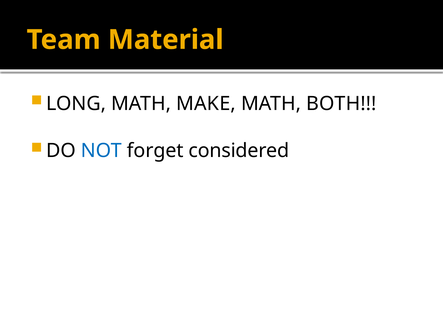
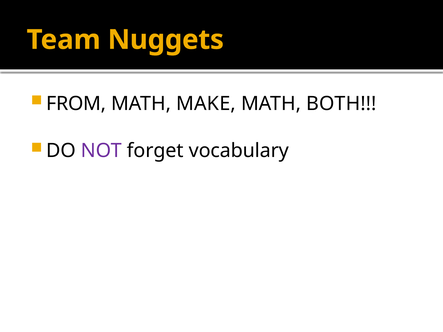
Material: Material -> Nuggets
LONG: LONG -> FROM
NOT colour: blue -> purple
considered: considered -> vocabulary
